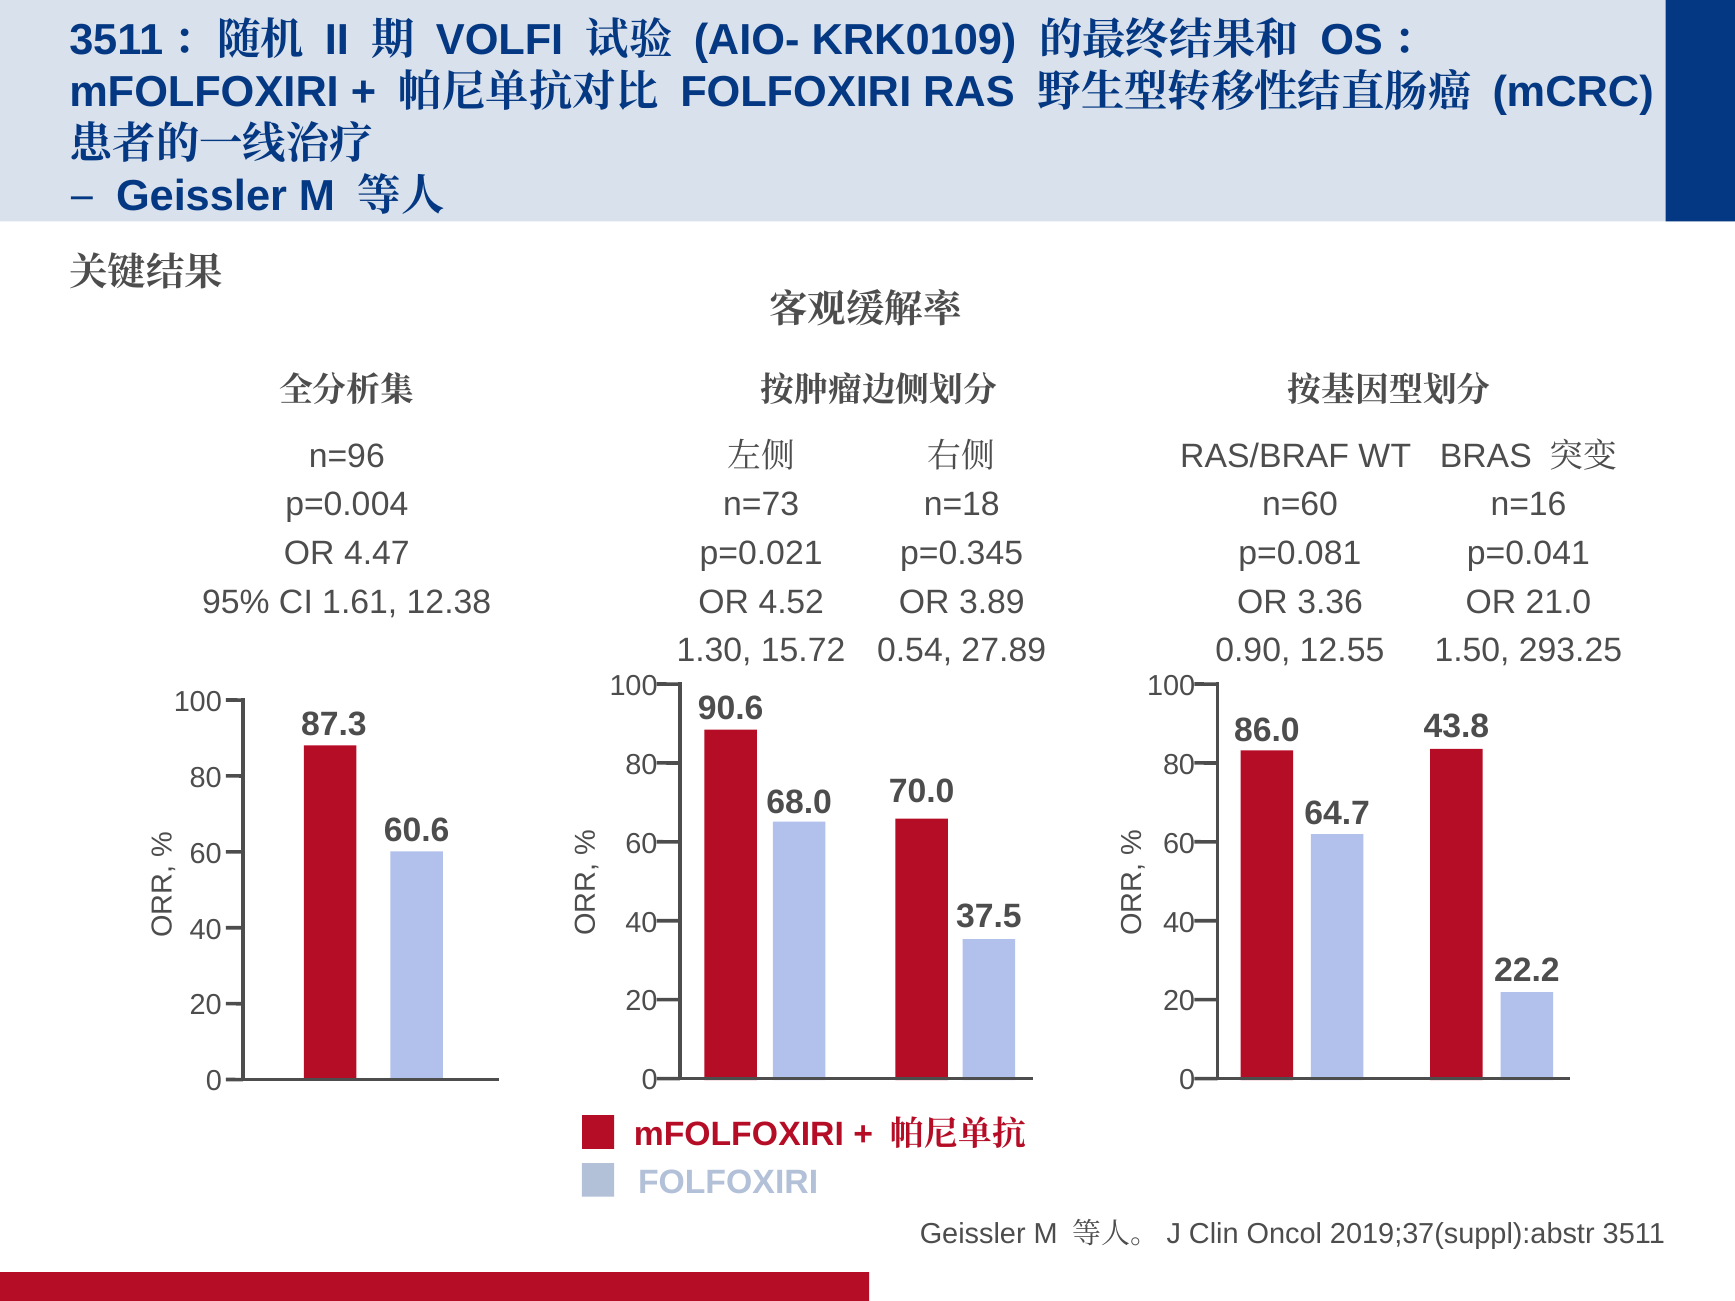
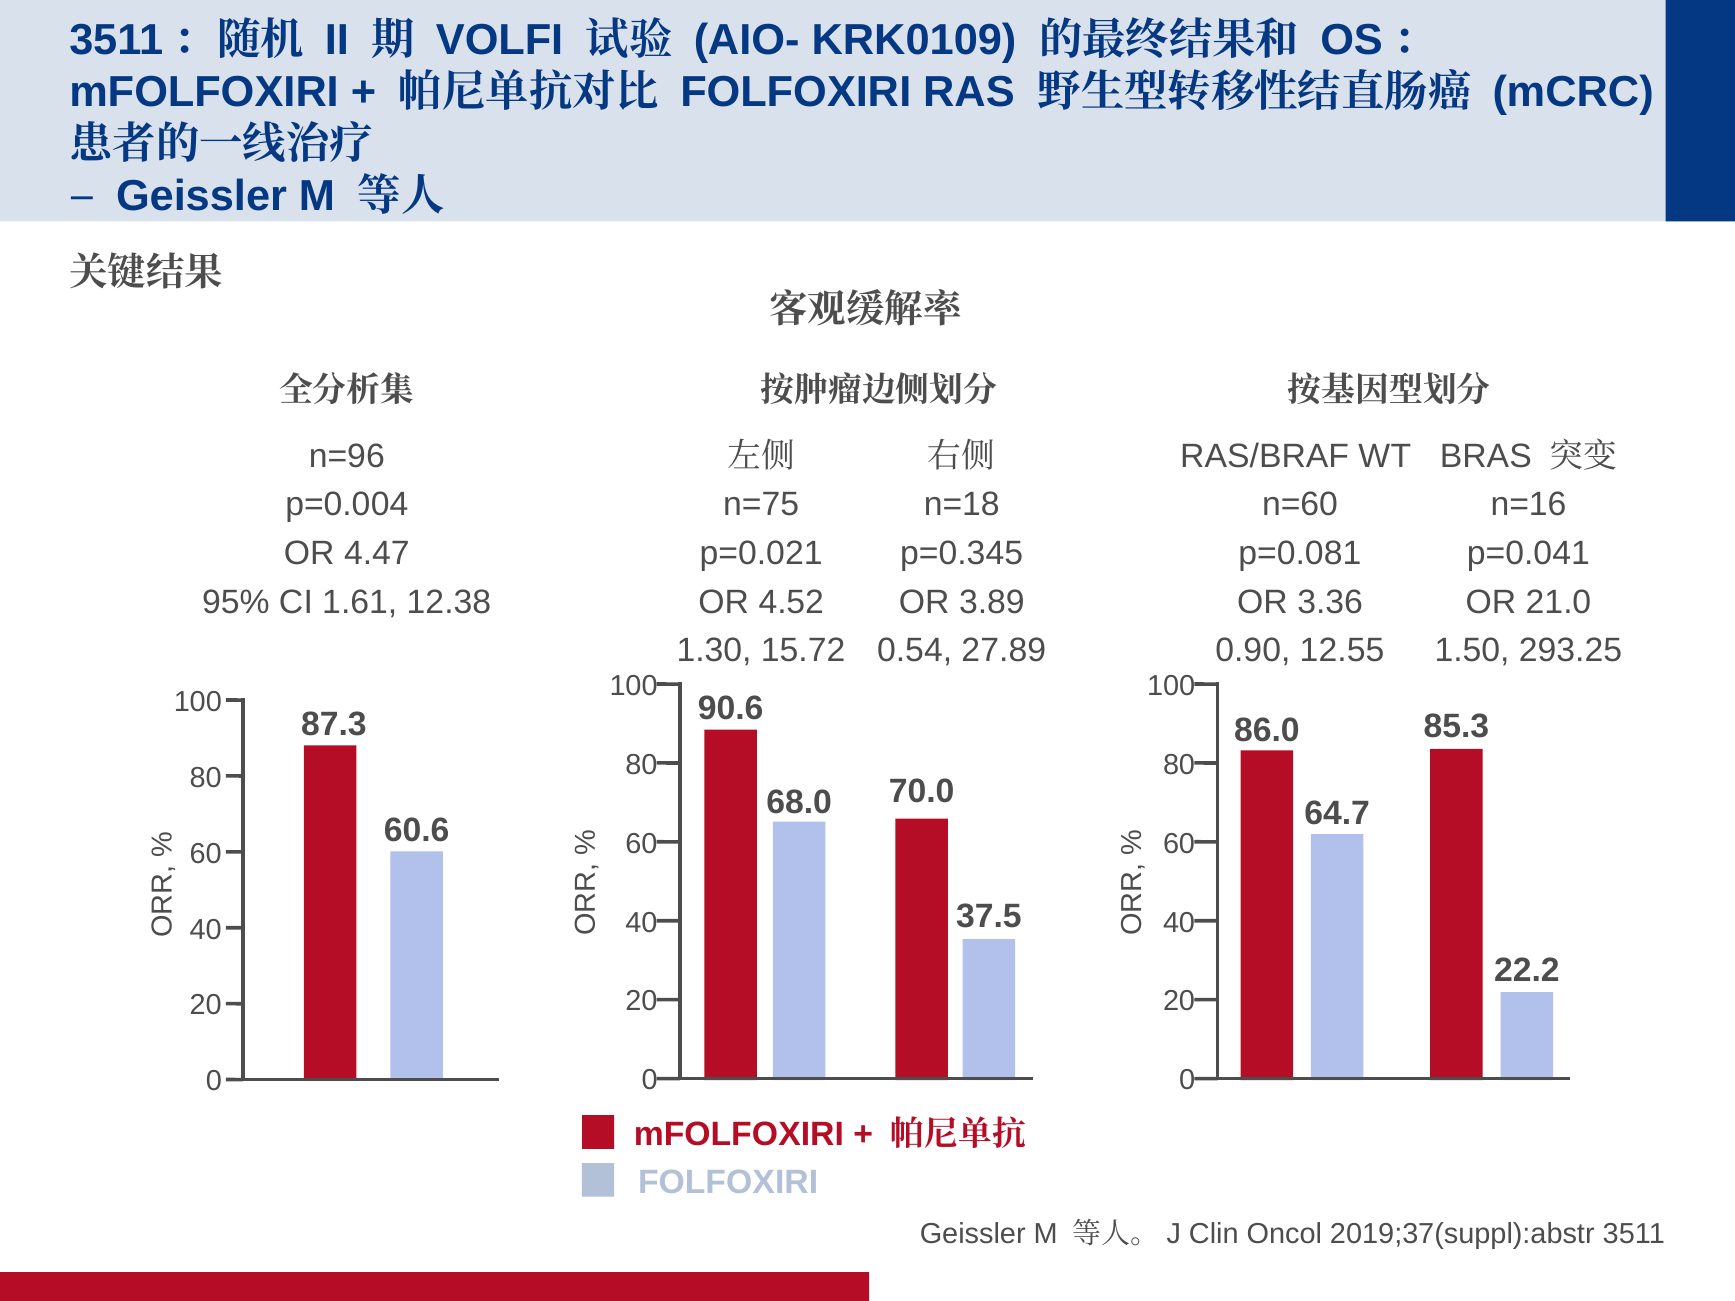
n=73: n=73 -> n=75
43.8: 43.8 -> 85.3
